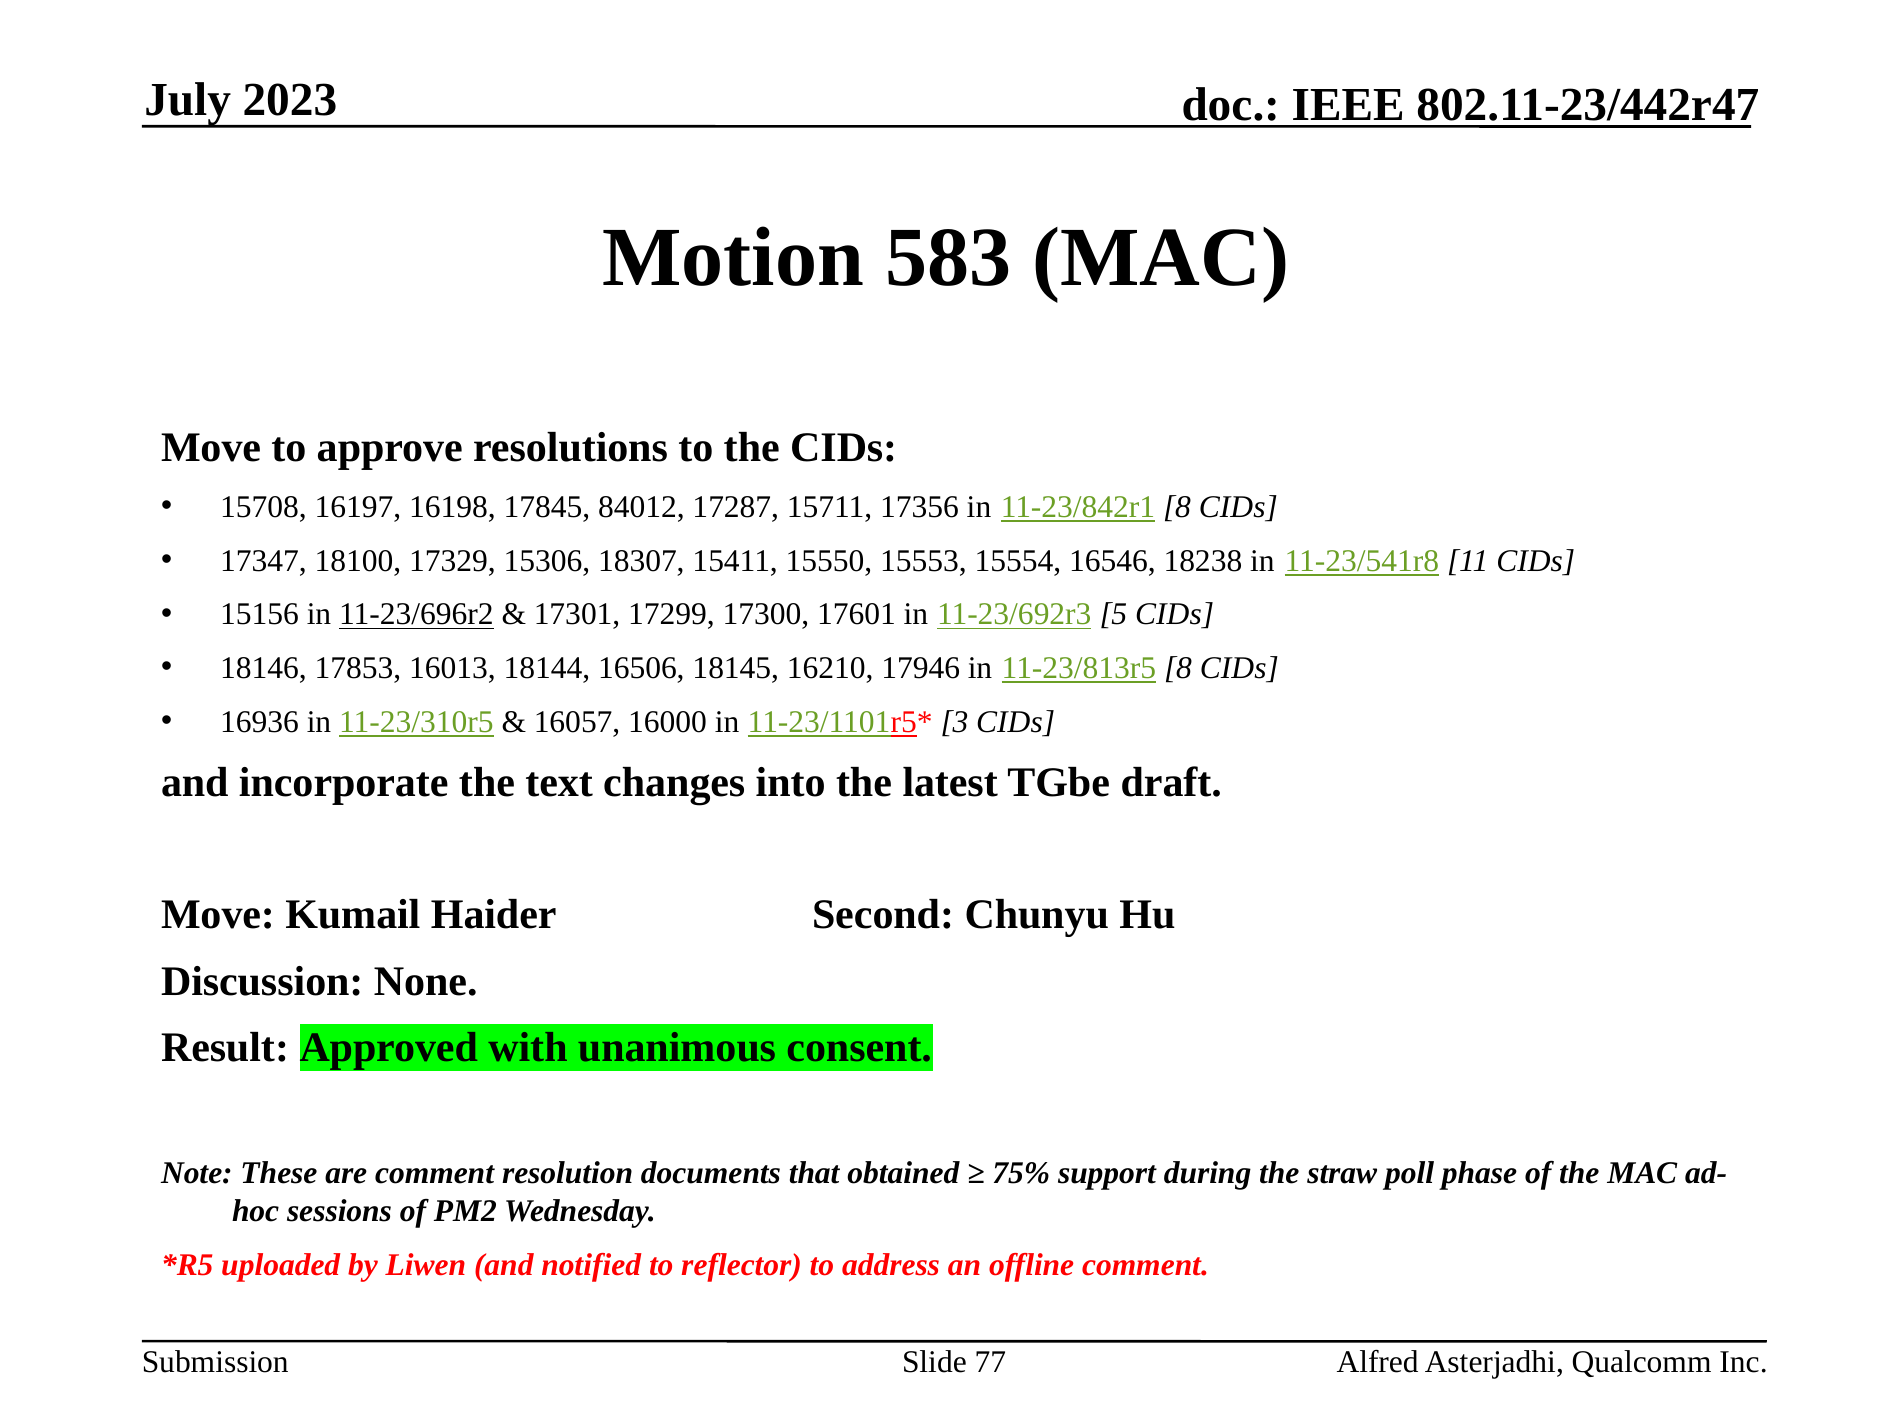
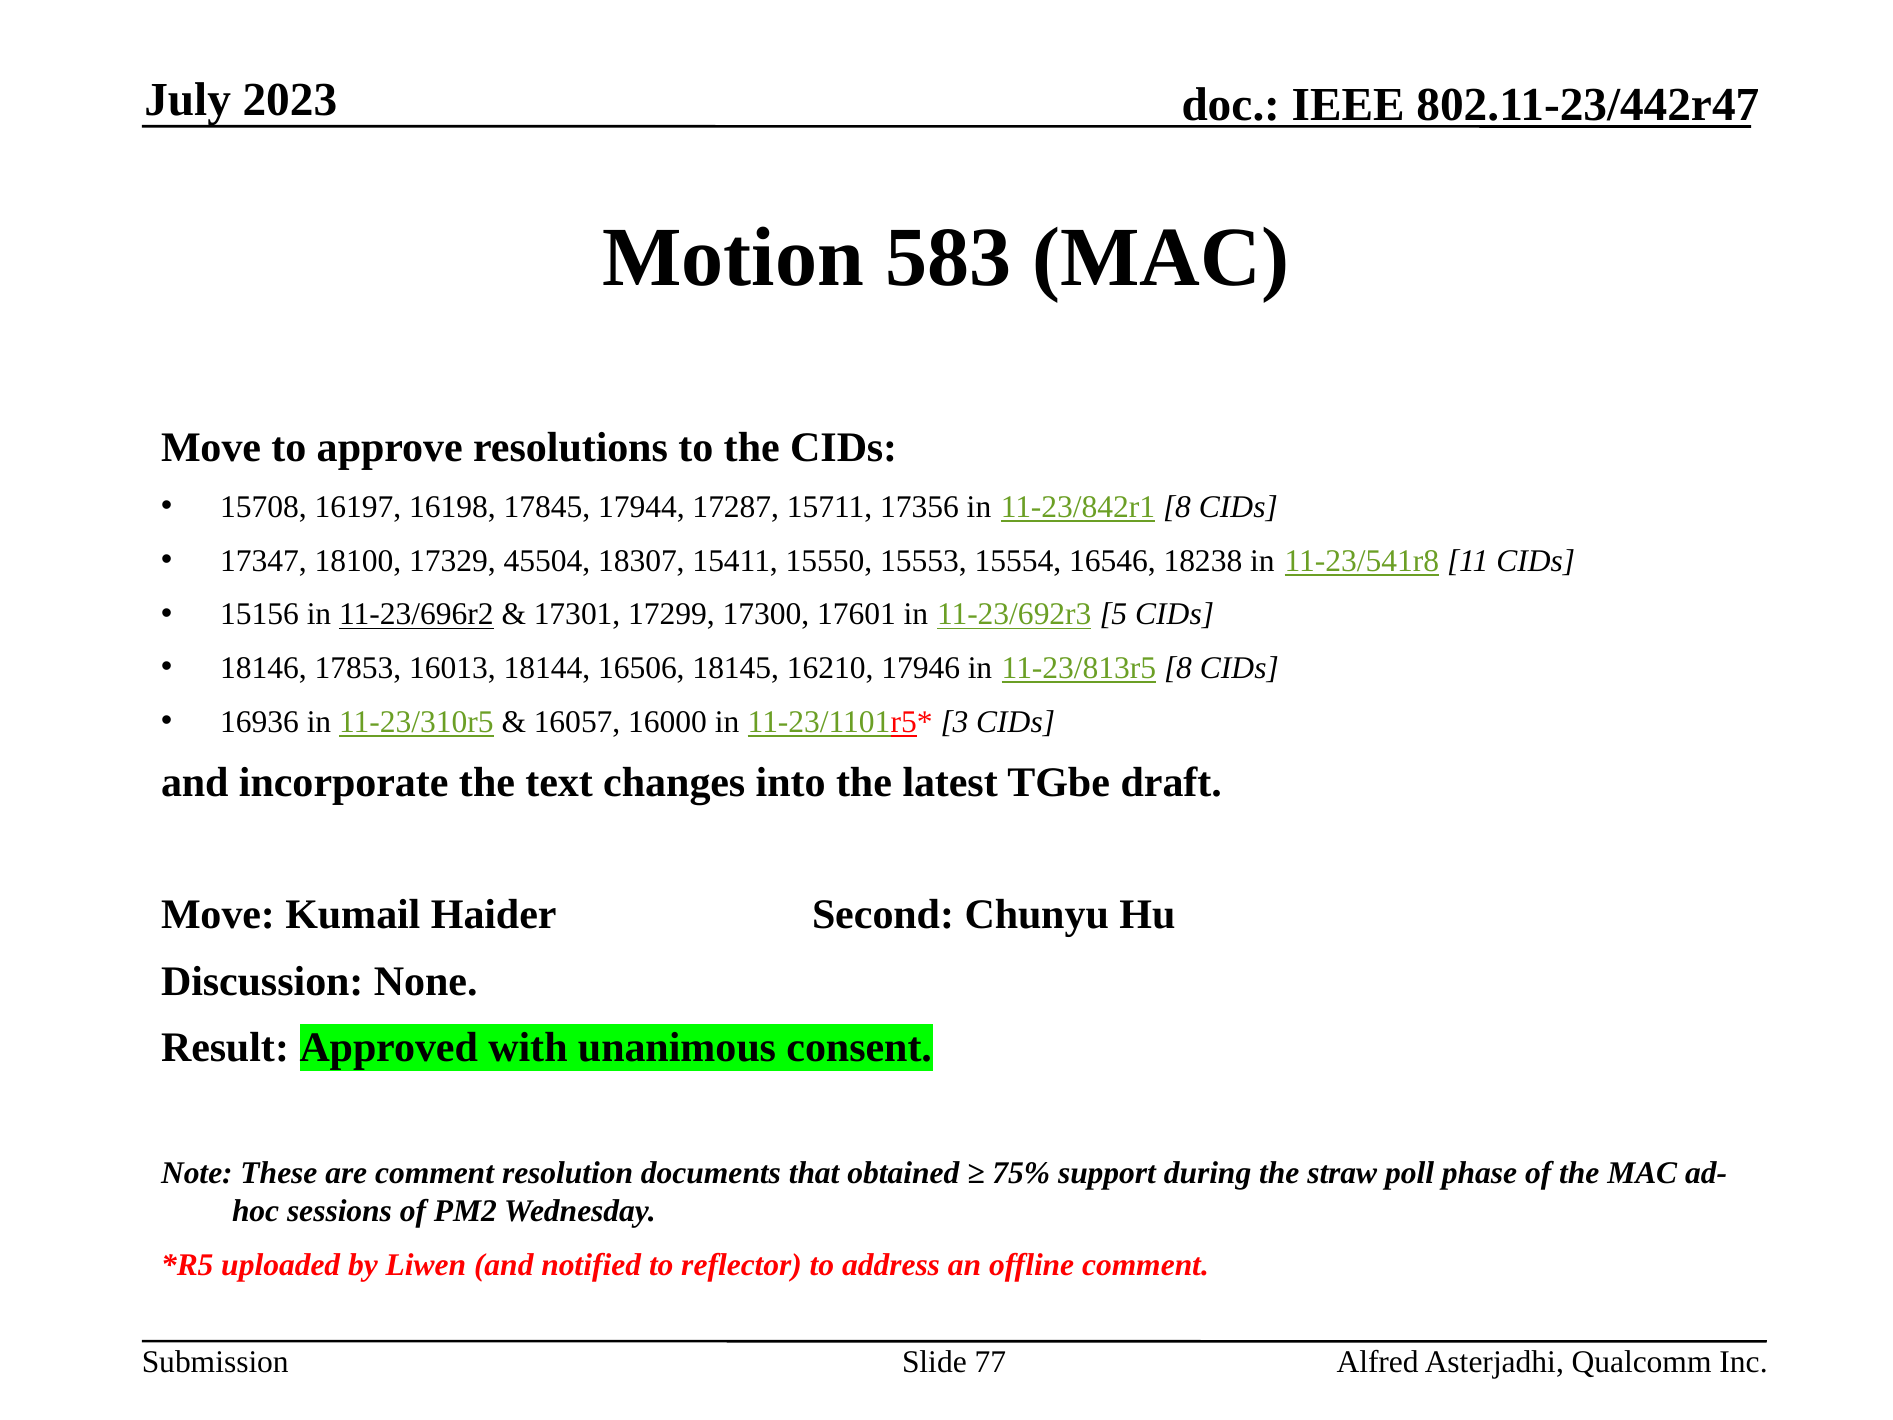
84012: 84012 -> 17944
15306: 15306 -> 45504
